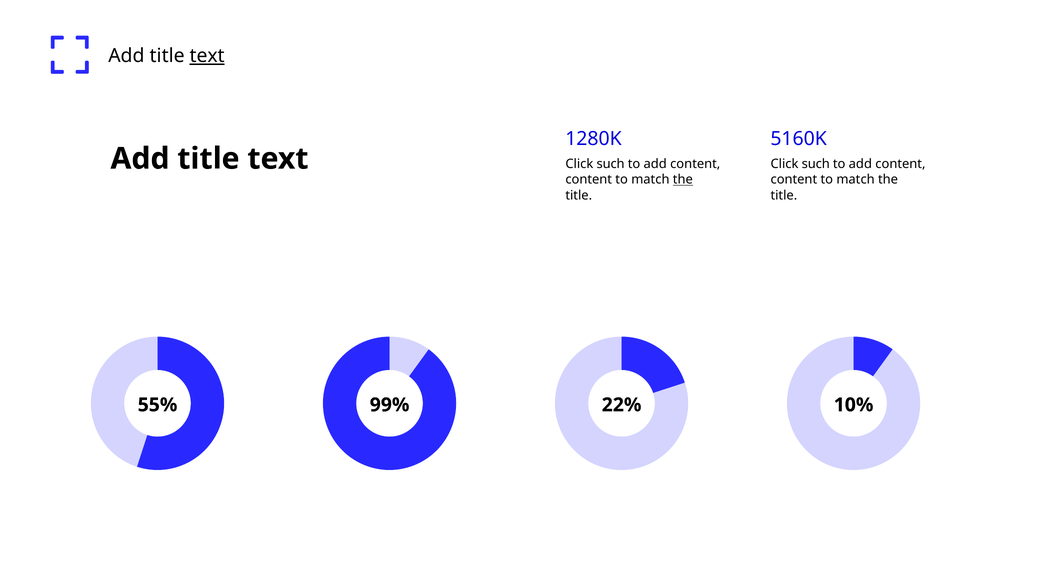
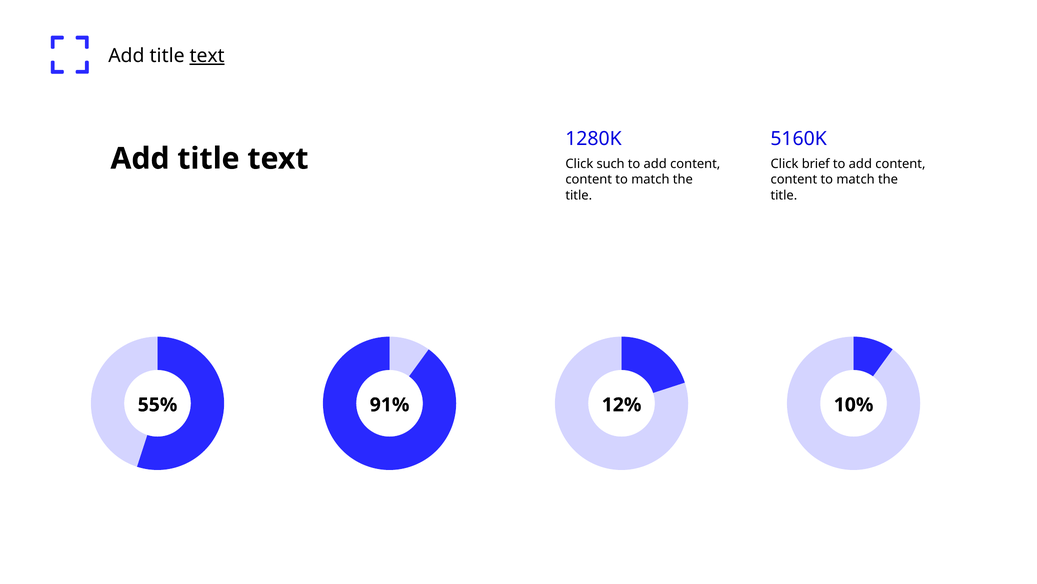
such at (816, 164): such -> brief
the at (683, 180) underline: present -> none
99%: 99% -> 91%
22%: 22% -> 12%
